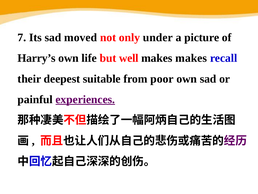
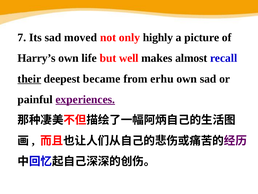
under: under -> highly
makes makes: makes -> almost
their underline: none -> present
suitable: suitable -> became
poor: poor -> erhu
